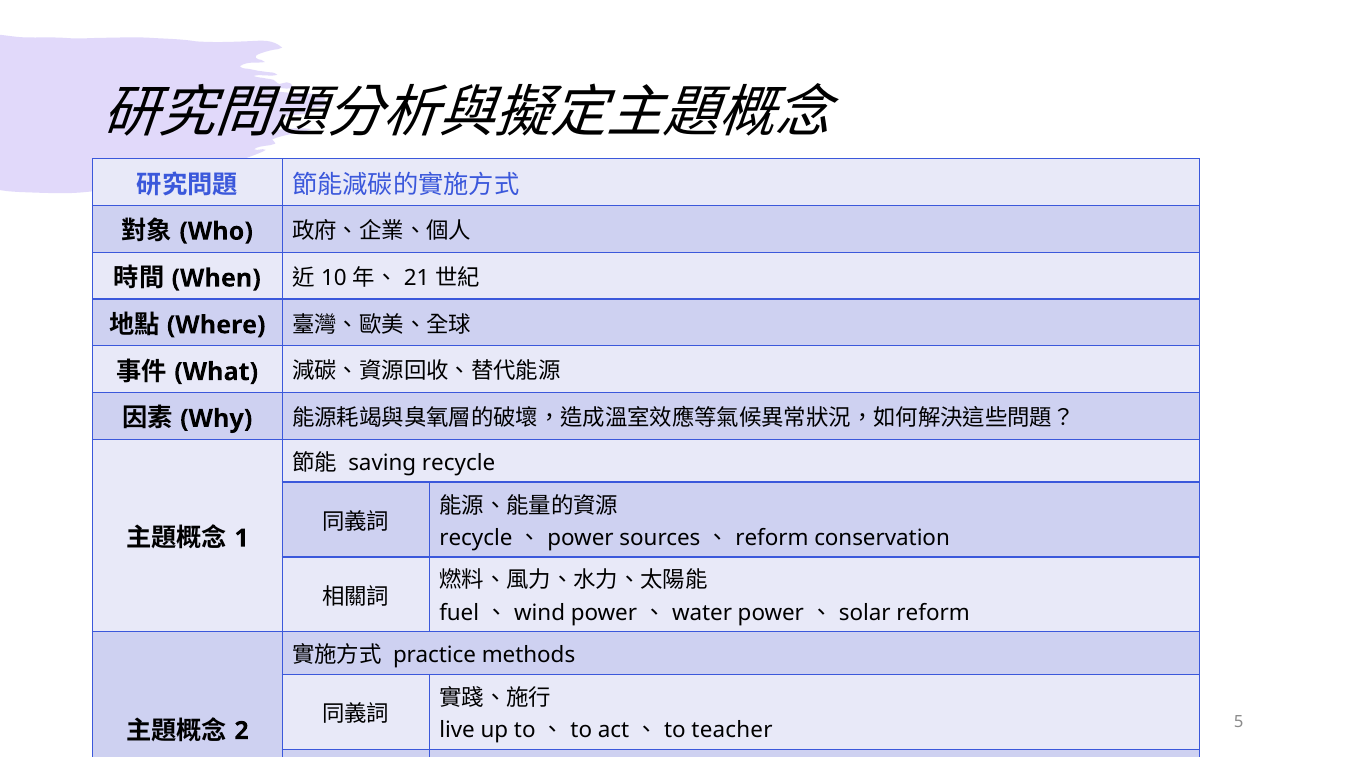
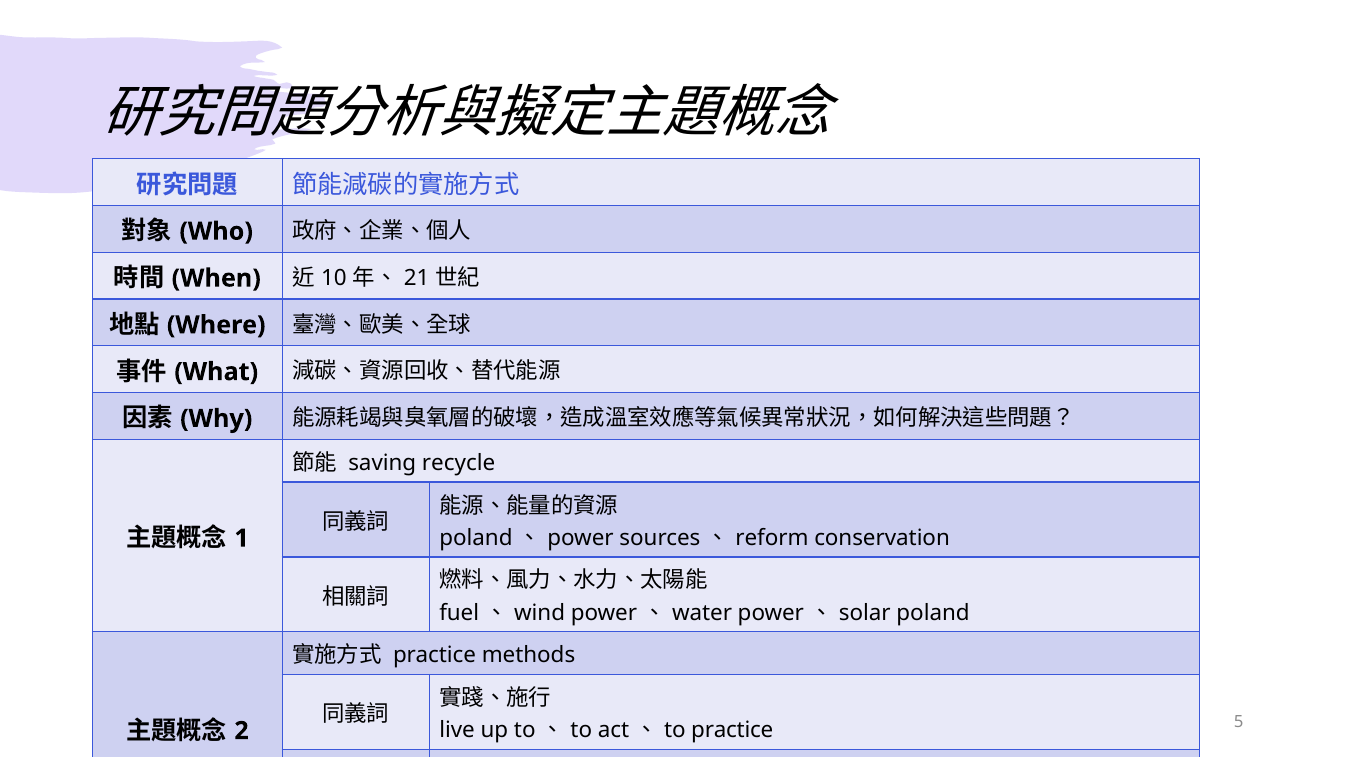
recycle at (476, 538): recycle -> poland
reform at (933, 613): reform -> poland
teacher at (732, 730): teacher -> practice
